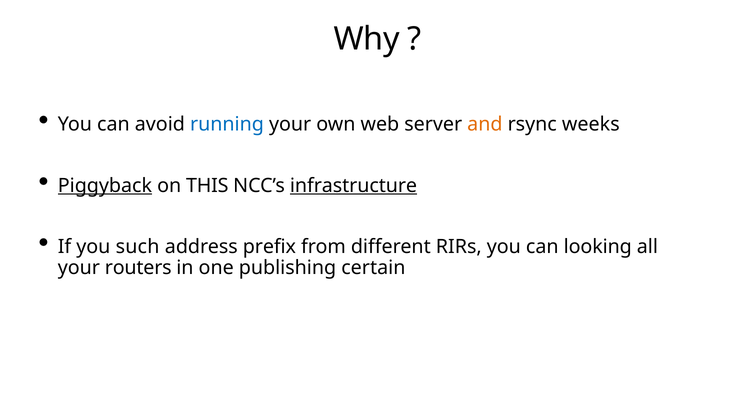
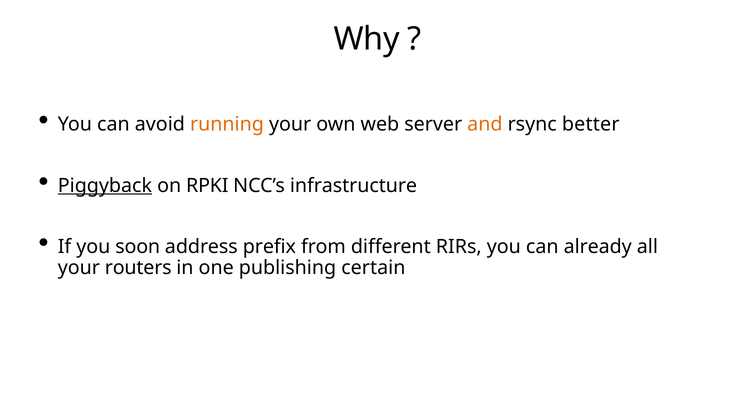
running colour: blue -> orange
weeks: weeks -> better
THIS: THIS -> RPKI
infrastructure underline: present -> none
such: such -> soon
looking: looking -> already
